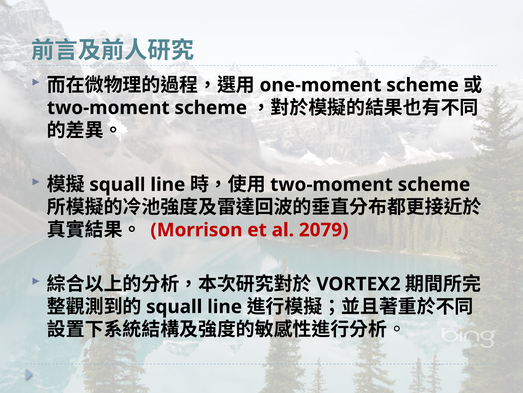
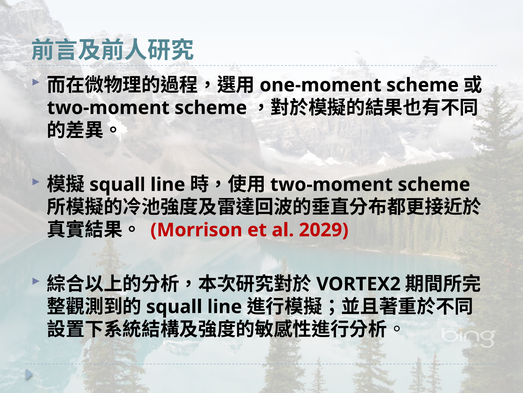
2079: 2079 -> 2029
